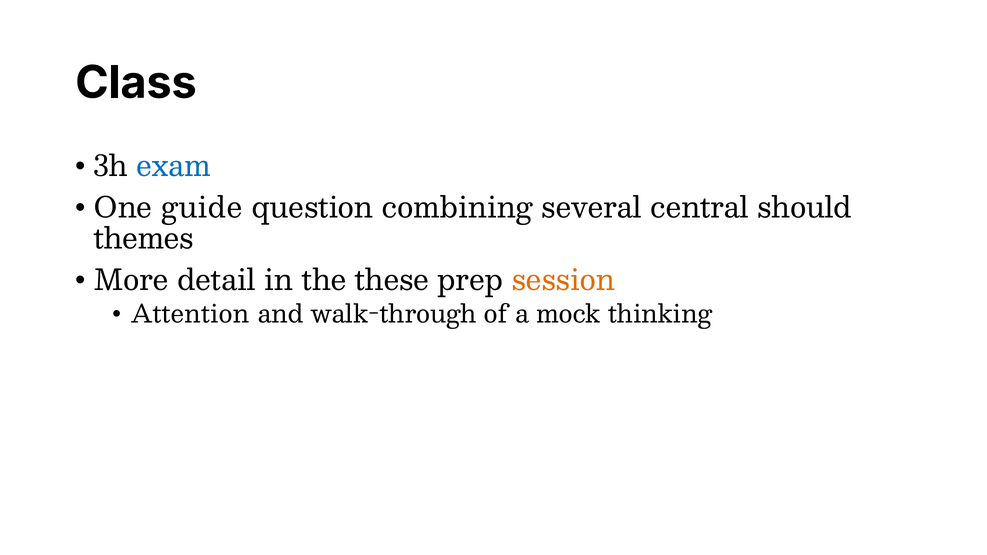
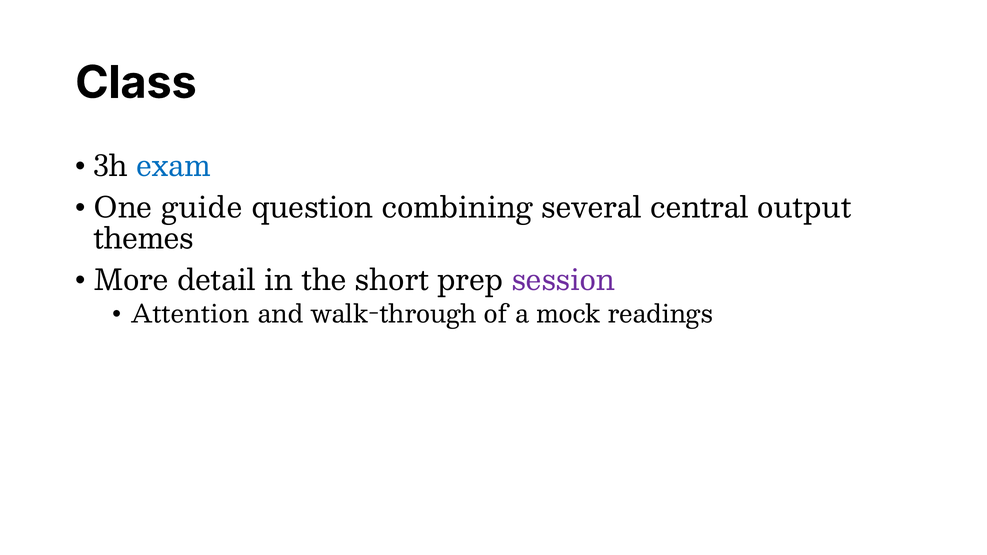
should: should -> output
these: these -> short
session colour: orange -> purple
thinking: thinking -> readings
